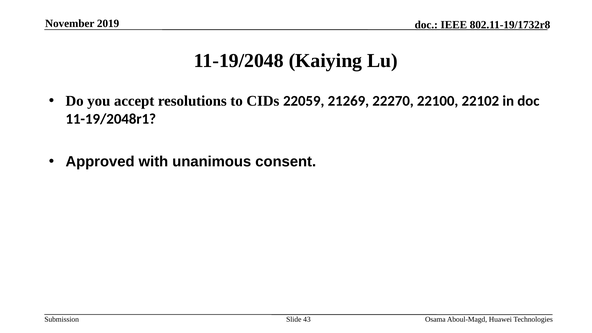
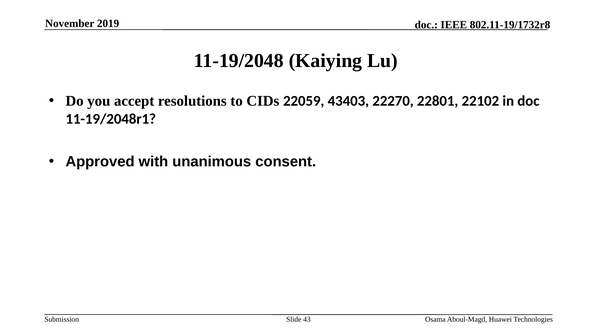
21269: 21269 -> 43403
22100: 22100 -> 22801
